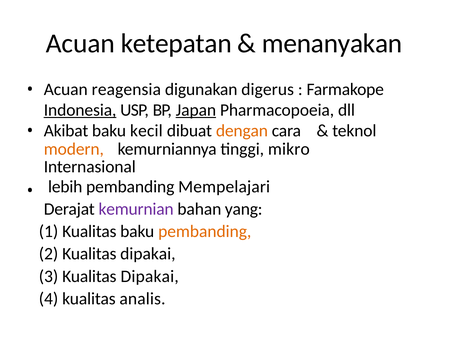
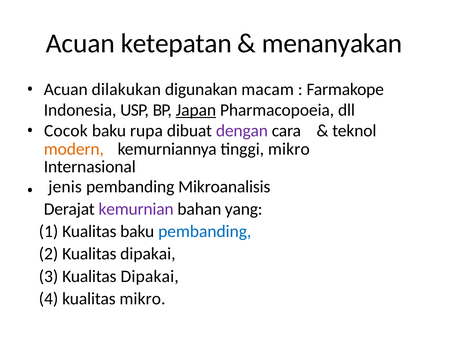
reagensia: reagensia -> dilakukan
digerus: digerus -> macam
Indonesia underline: present -> none
Akibat: Akibat -> Cocok
kecil: kecil -> rupa
dengan colour: orange -> purple
lebih: lebih -> jenis
Mempelajari: Mempelajari -> Mikroanalisis
pembanding at (205, 231) colour: orange -> blue
analis at (142, 298): analis -> mikro
